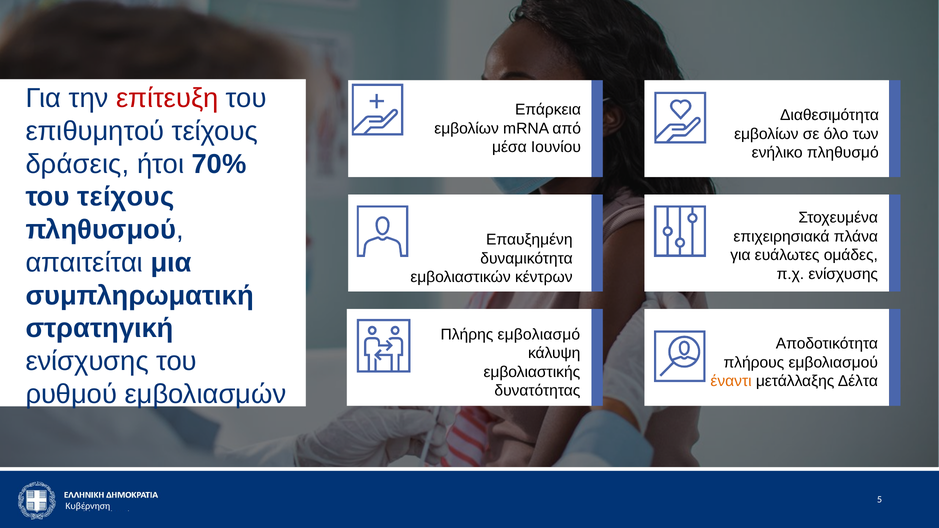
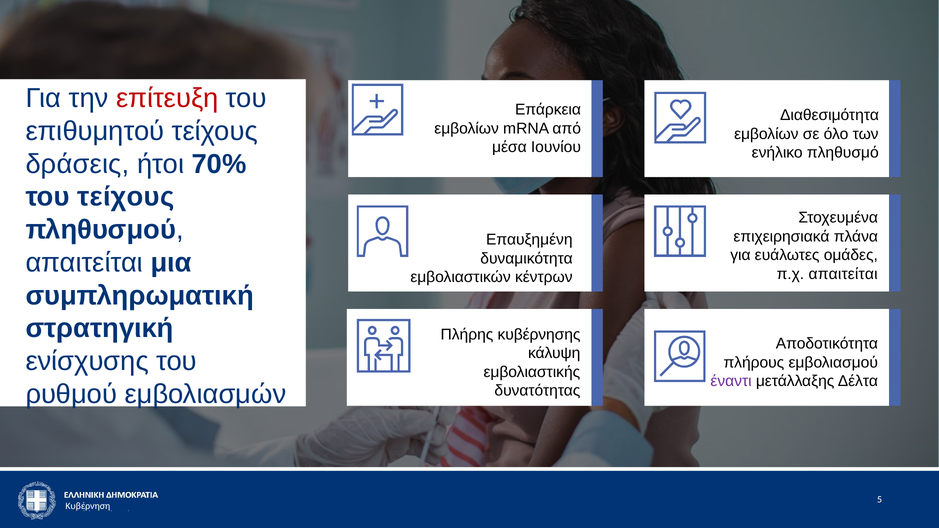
π.χ ενίσχυσης: ενίσχυσης -> απαιτείται
εμβολιασμό: εμβολιασμό -> κυβέρνησης
έναντι colour: orange -> purple
